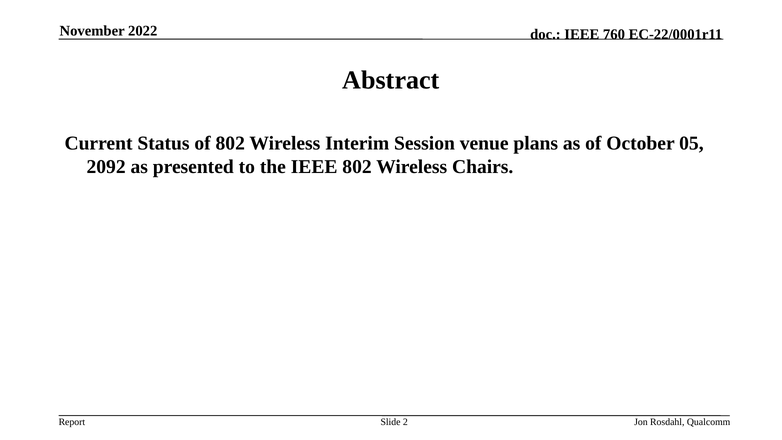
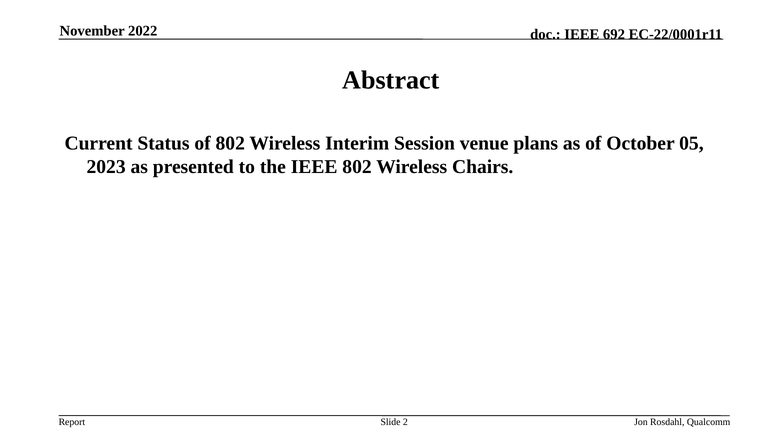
760: 760 -> 692
2092: 2092 -> 2023
